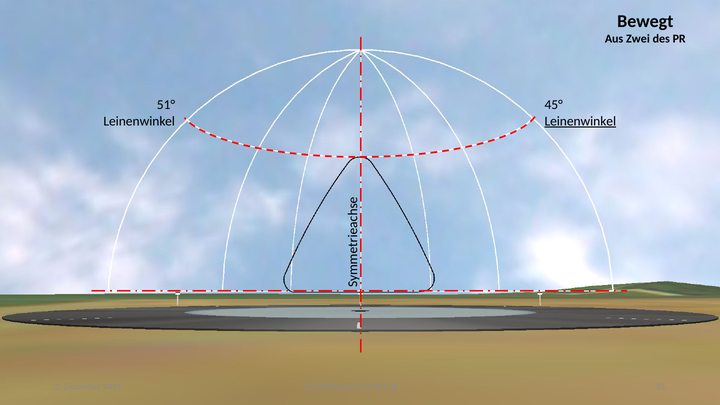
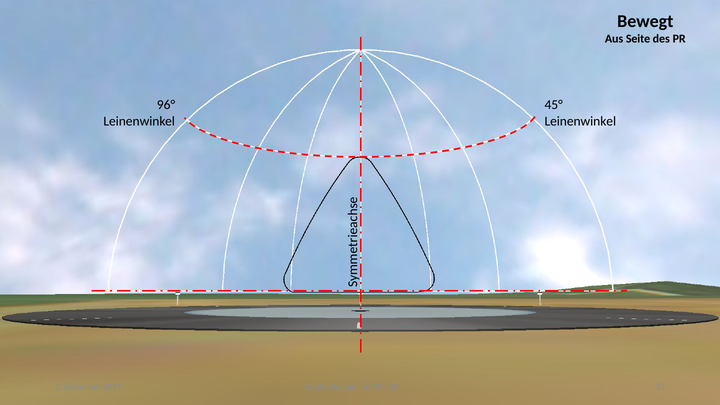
Zwei: Zwei -> Seite
51°: 51° -> 96°
Leinenwinkel at (580, 121) underline: present -> none
